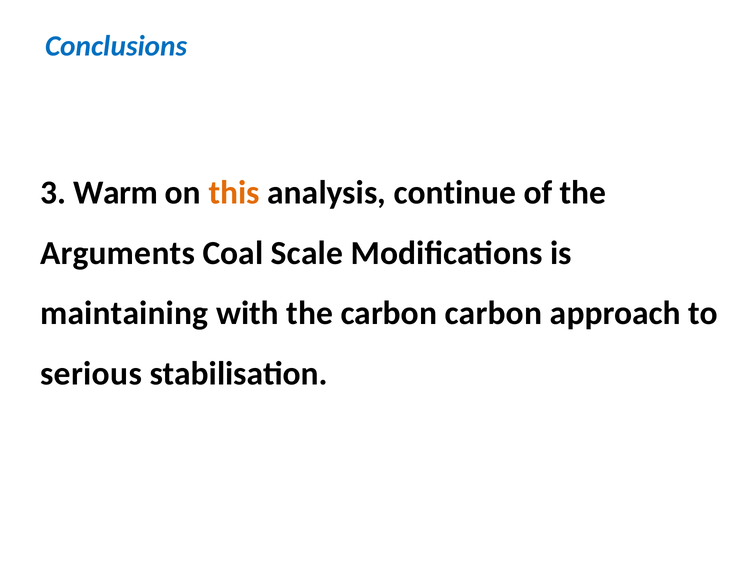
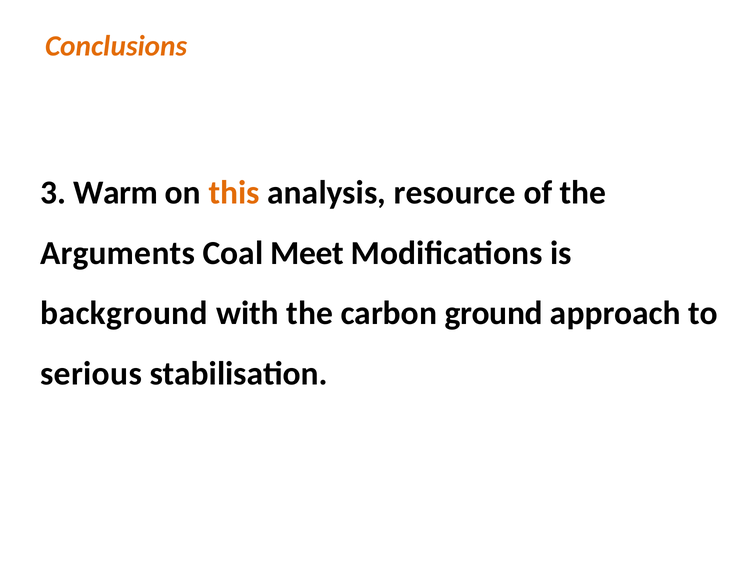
Conclusions colour: blue -> orange
continue: continue -> resource
Scale: Scale -> Meet
maintaining: maintaining -> background
carbon carbon: carbon -> ground
